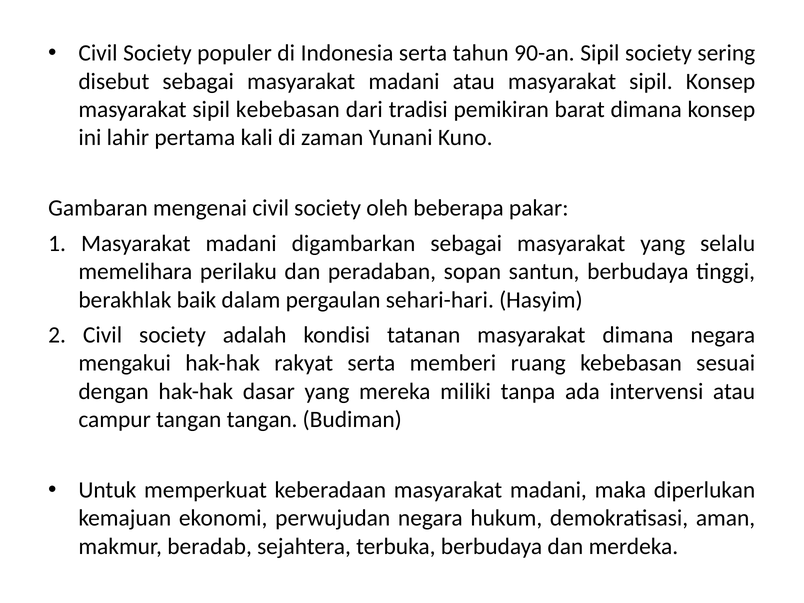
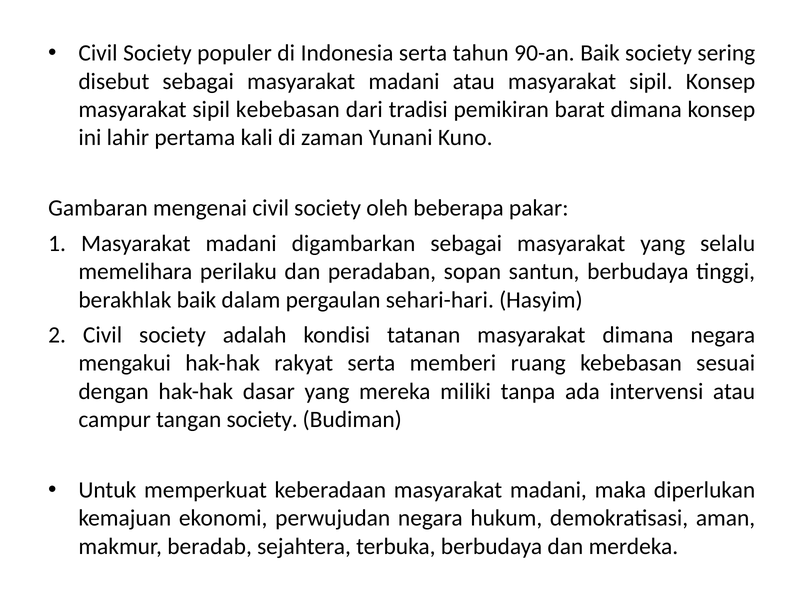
90-an Sipil: Sipil -> Baik
tangan tangan: tangan -> society
